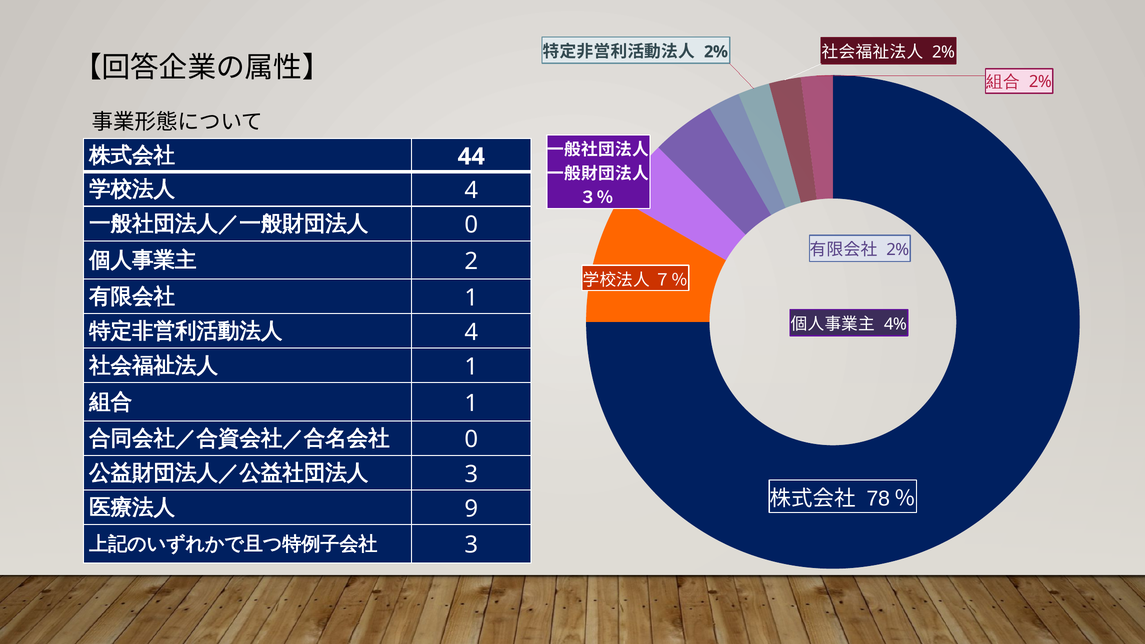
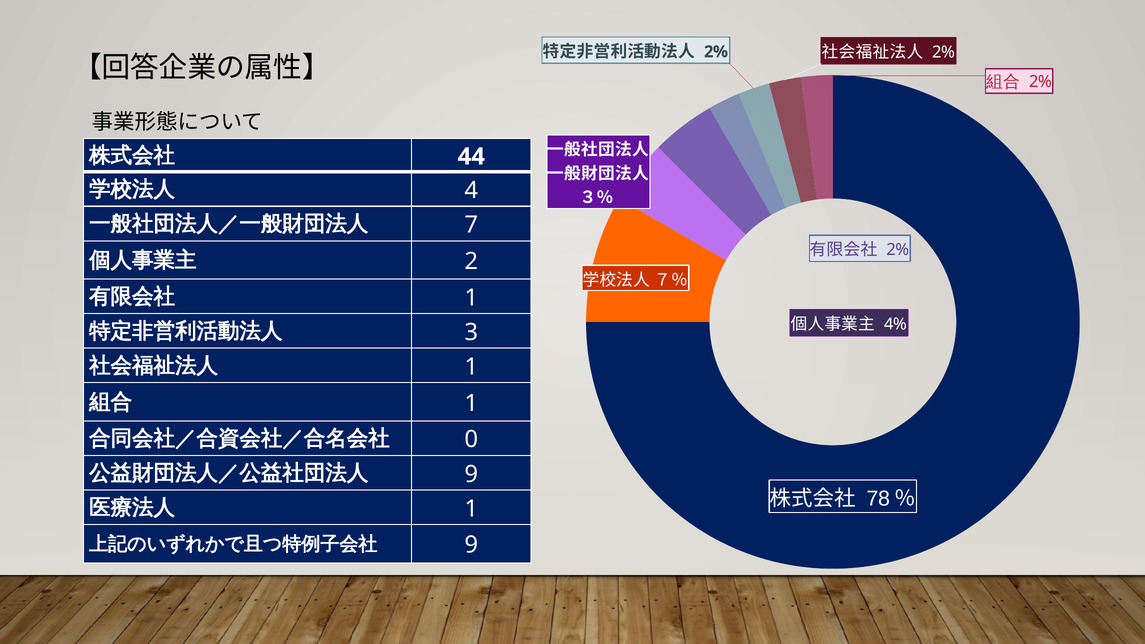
0 at (471, 225): 0 -> 7
4 at (471, 332): 4 -> 3
3 at (471, 474): 3 -> 9
9 at (471, 509): 9 -> 1
3 at (471, 545): 3 -> 9
